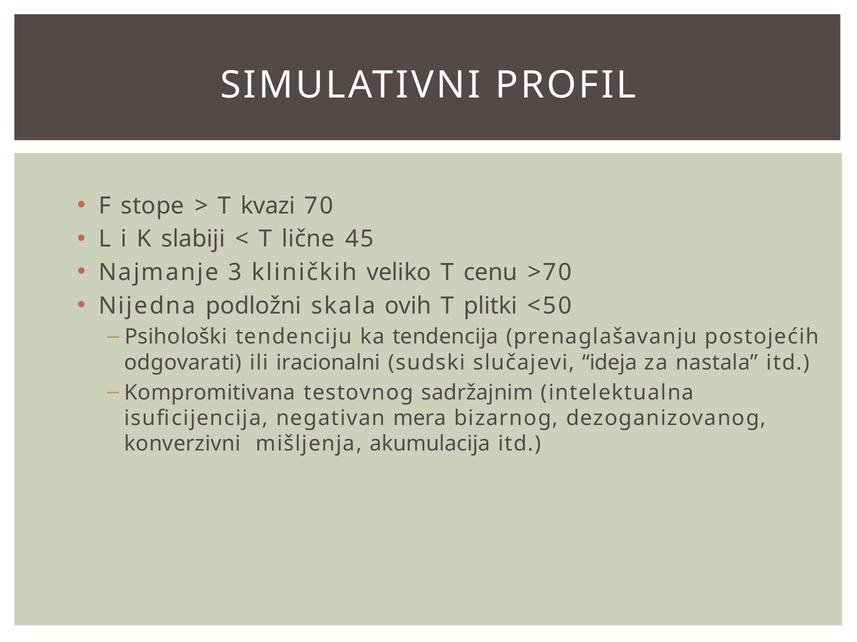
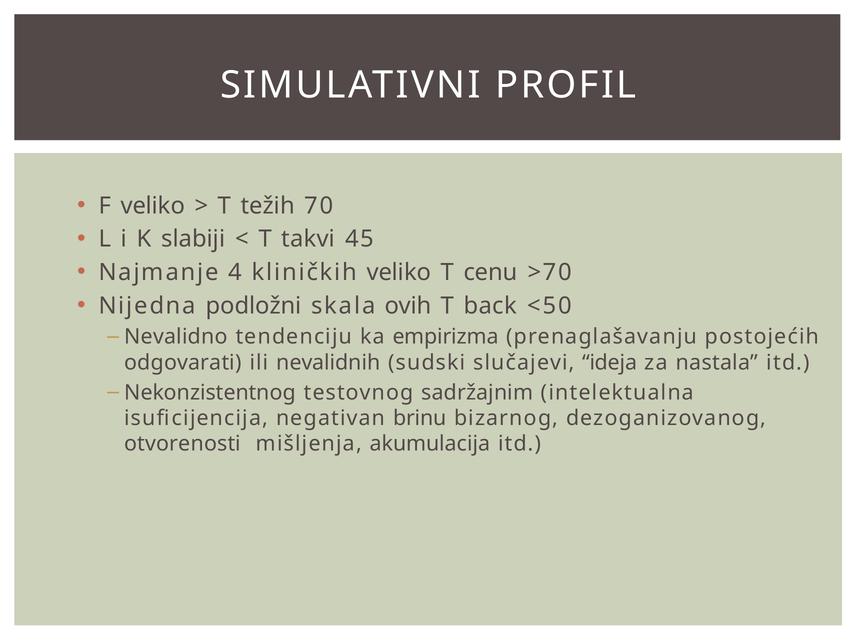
F stope: stope -> veliko
kvazi: kvazi -> težih
lične: lične -> takvi
3: 3 -> 4
plitki: plitki -> back
Psihološki: Psihološki -> Nevalidno
tendencija: tendencija -> empirizma
iracionalni: iracionalni -> nevalidnih
Kompromitivana: Kompromitivana -> Nekonzistentnog
mera: mera -> brinu
konverzivni: konverzivni -> otvorenosti
